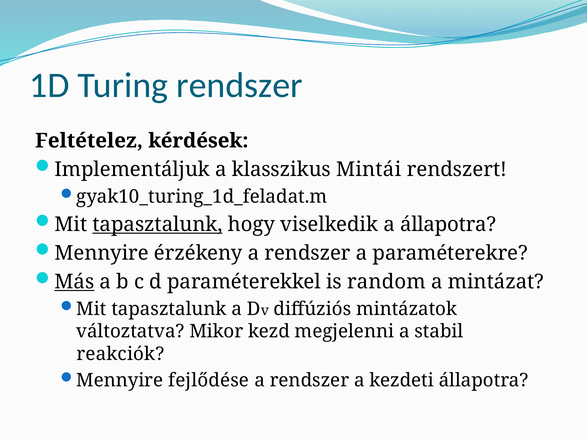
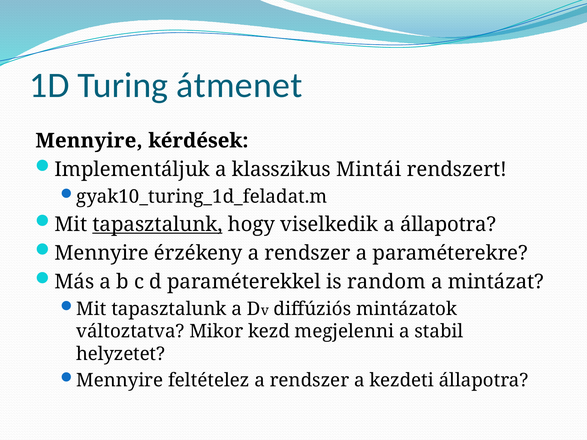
Turing rendszer: rendszer -> átmenet
Feltételez at (89, 141): Feltételez -> Mennyire
Más underline: present -> none
reakciók: reakciók -> helyzetet
fejlődése: fejlődése -> feltételez
